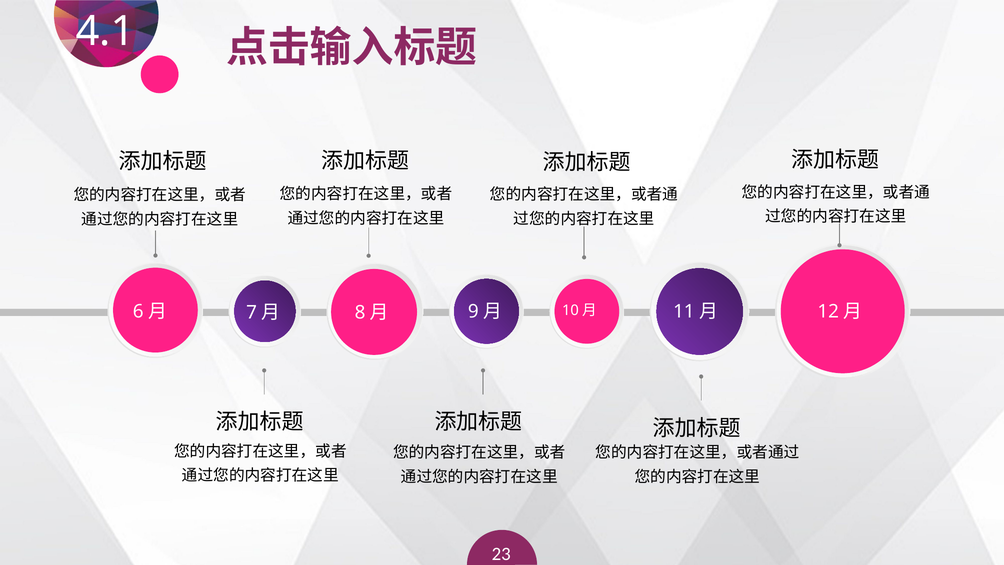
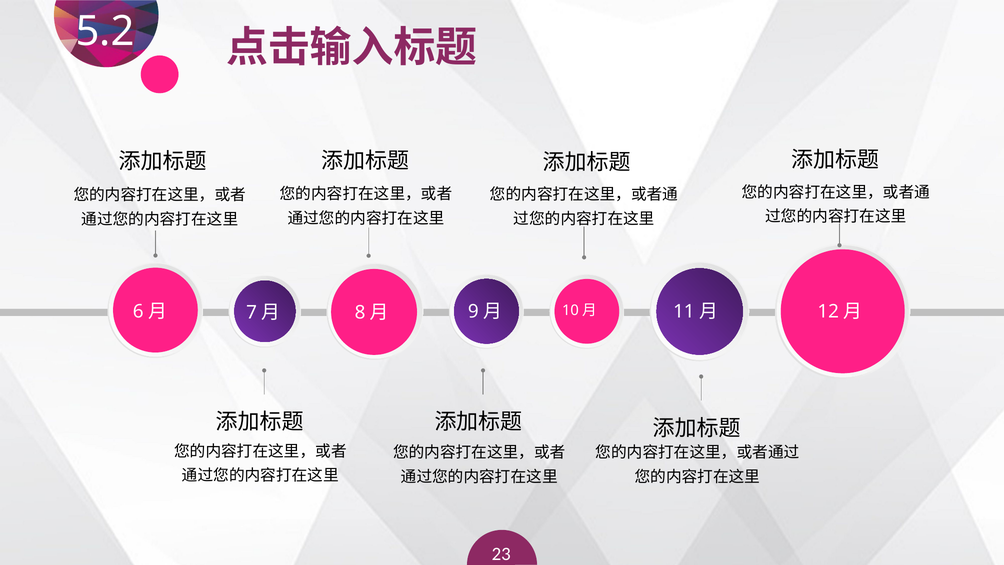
4.1: 4.1 -> 5.2
